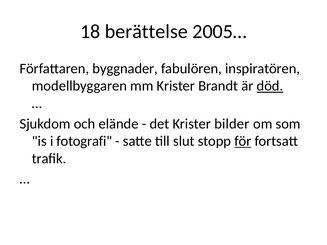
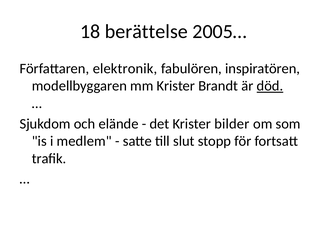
byggnader: byggnader -> elektronik
fotografi: fotografi -> medlem
för underline: present -> none
